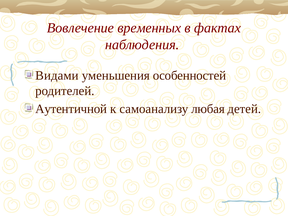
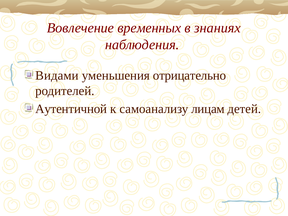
фактах: фактах -> знаниях
особенностей: особенностей -> отрицательно
любая: любая -> лицам
